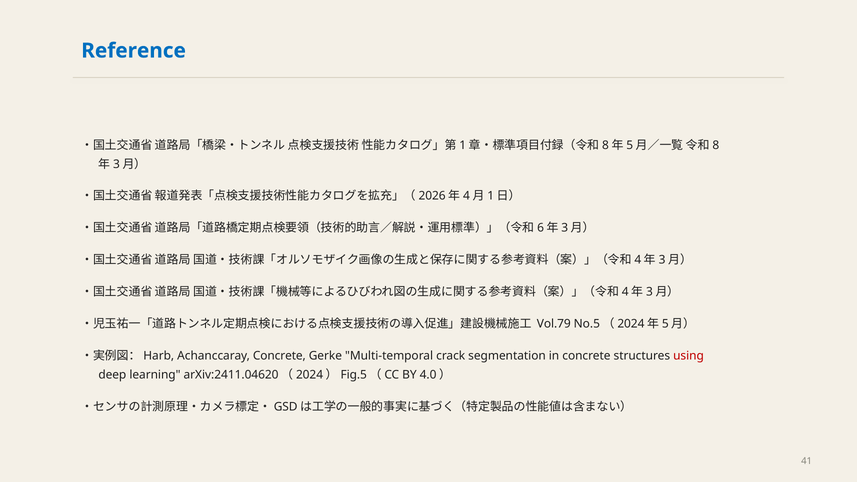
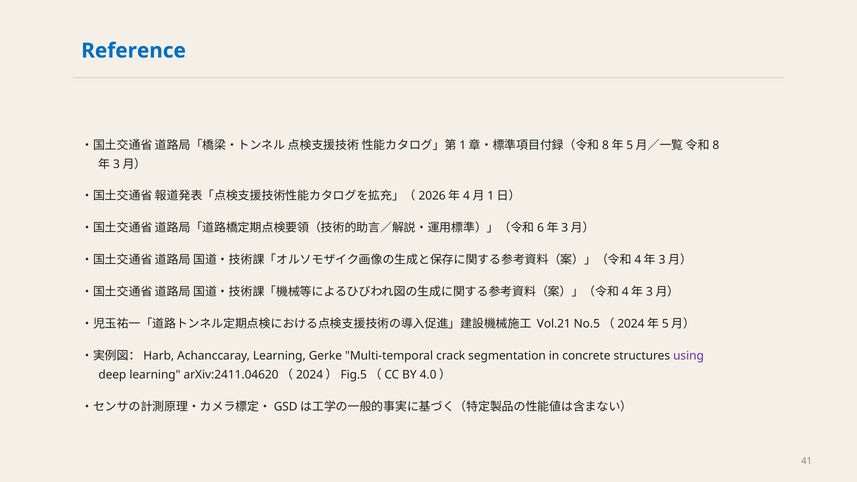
Vol.79: Vol.79 -> Vol.21
Achanccaray Concrete: Concrete -> Learning
using colour: red -> purple
